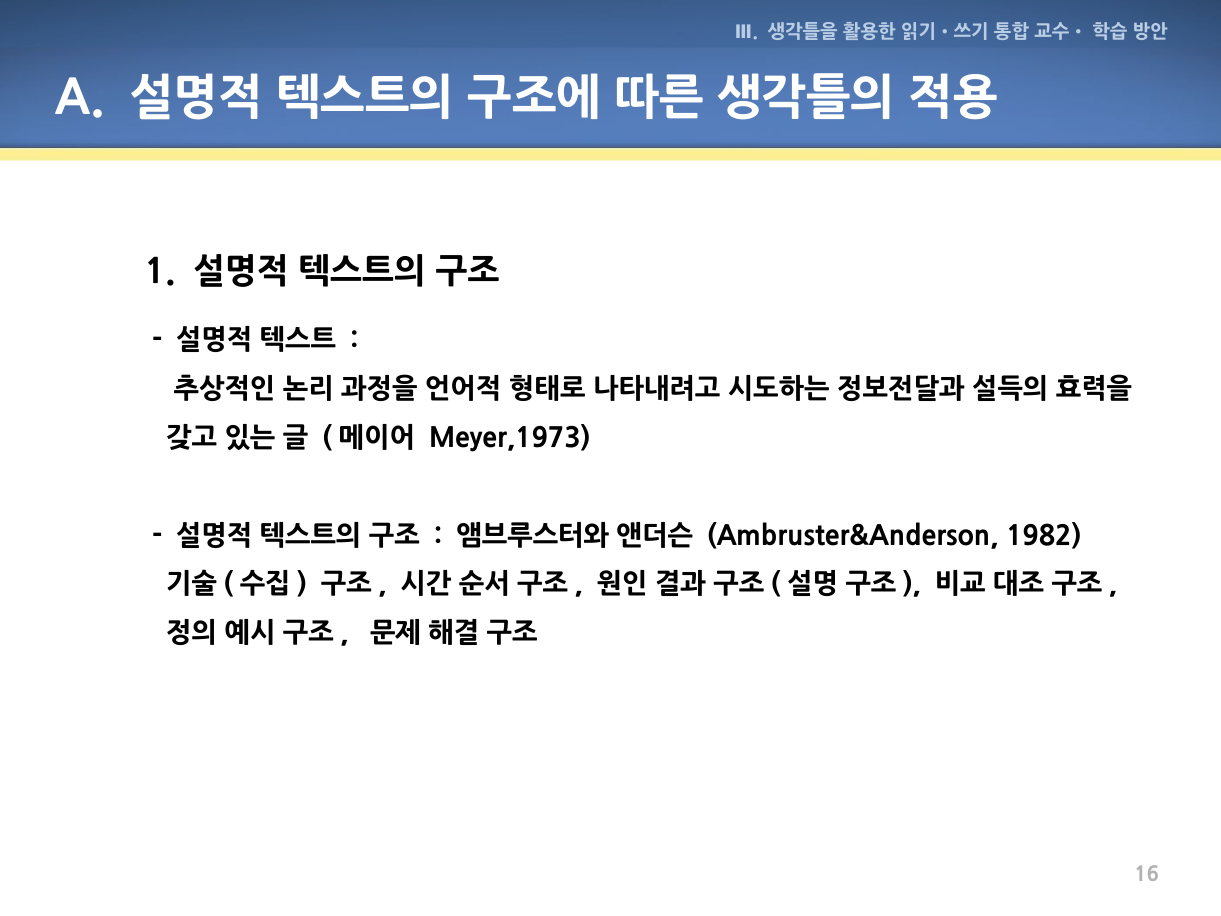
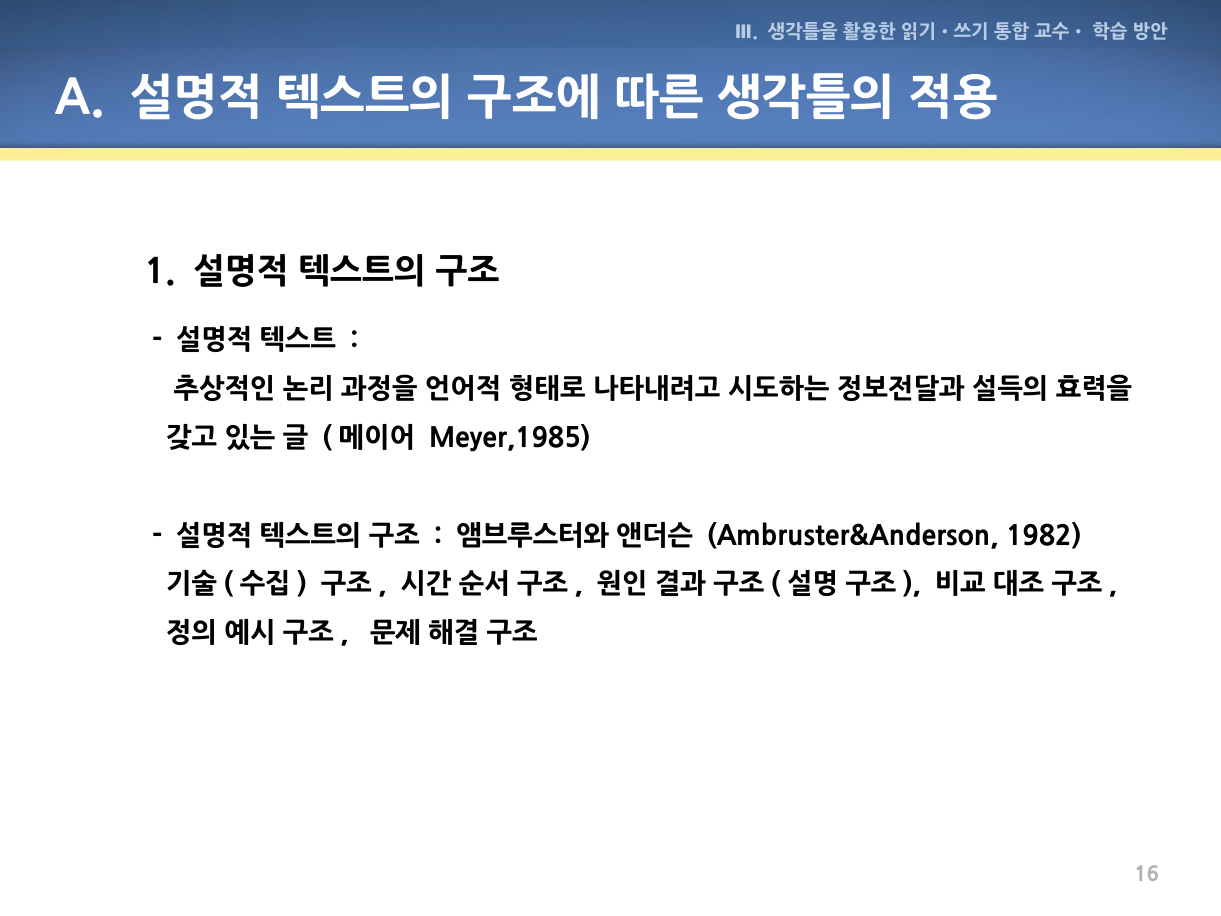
Meyer,1973: Meyer,1973 -> Meyer,1985
